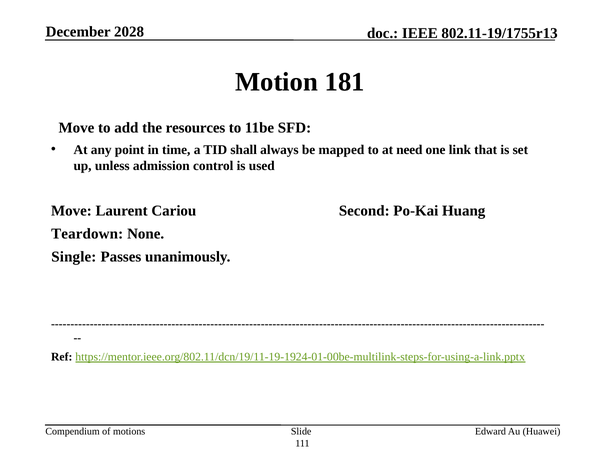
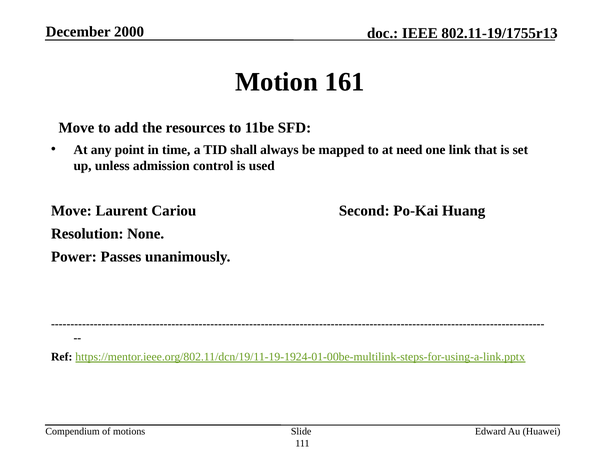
2028: 2028 -> 2000
181: 181 -> 161
Teardown: Teardown -> Resolution
Single: Single -> Power
